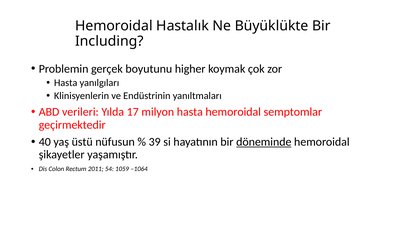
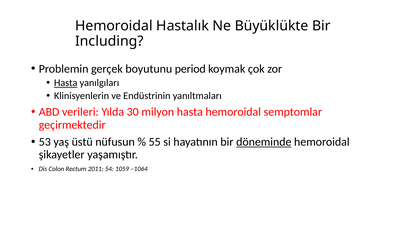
higher: higher -> period
Hasta at (66, 83) underline: none -> present
17: 17 -> 30
40: 40 -> 53
39: 39 -> 55
